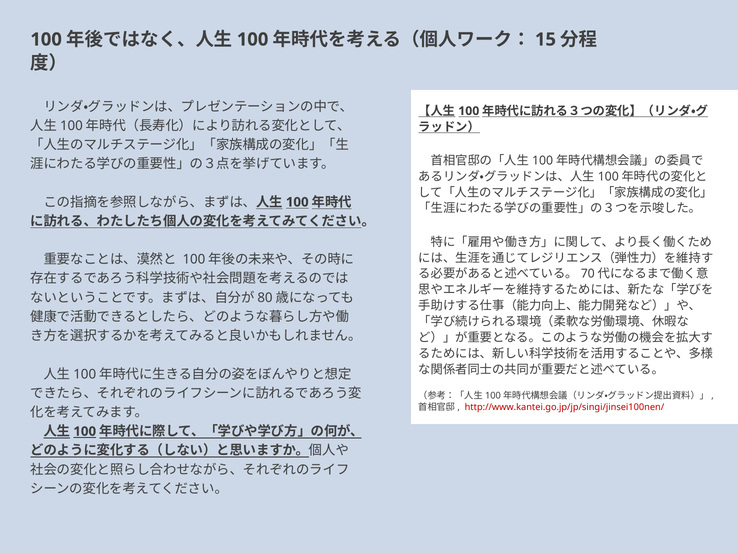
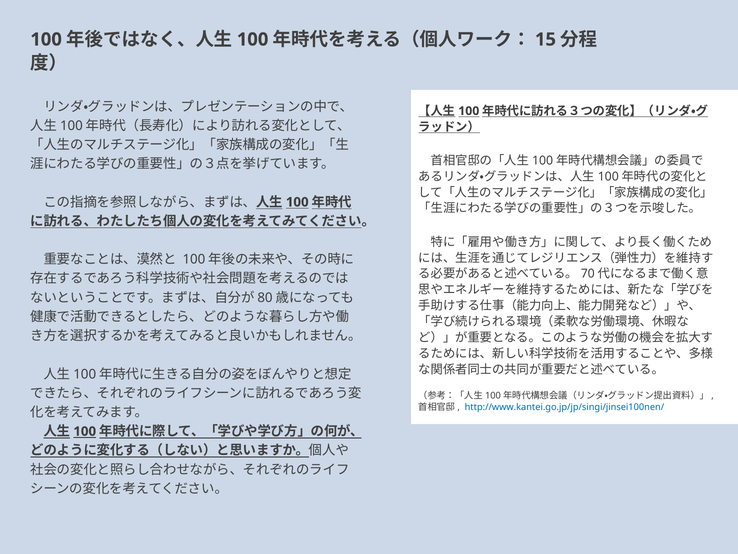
http://www.kantei.go.jp/jp/singi/jinsei100nen/ colour: red -> blue
